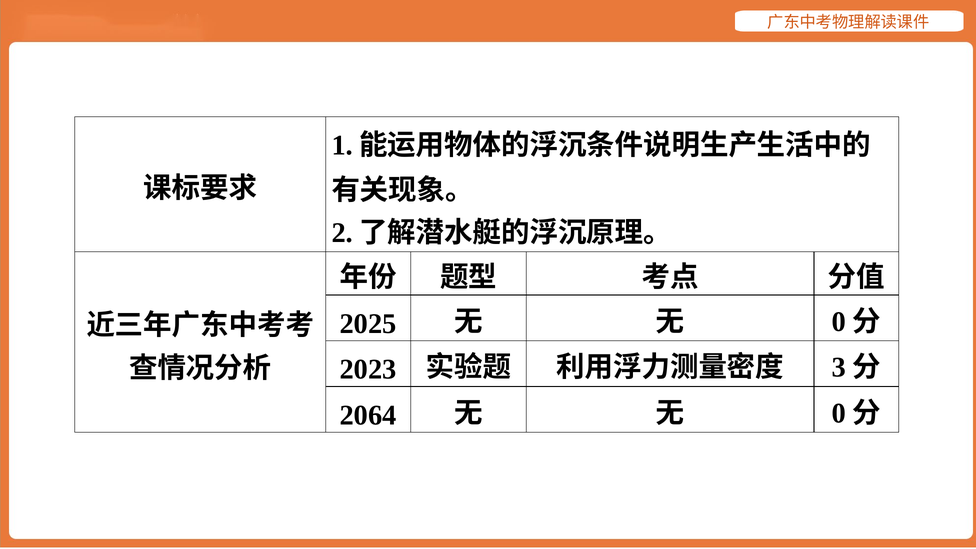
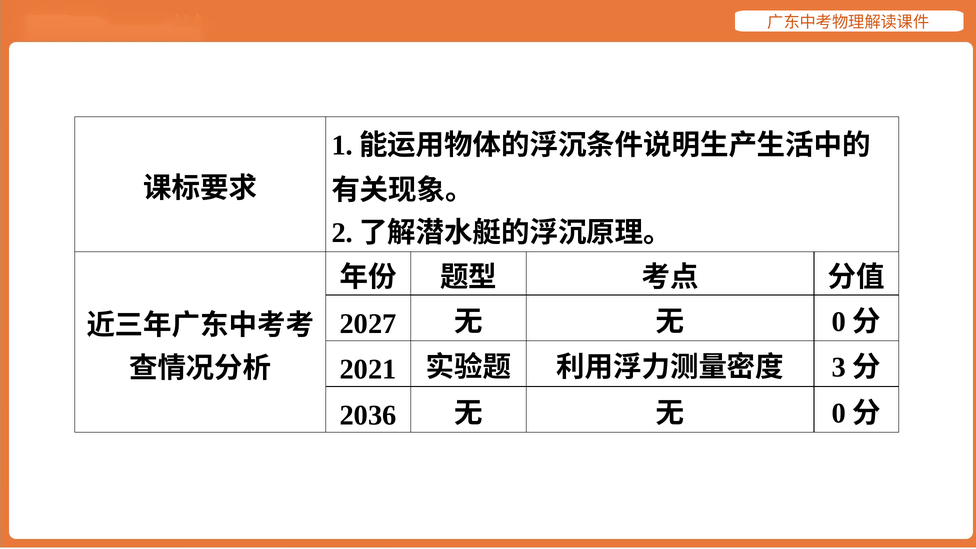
2025: 2025 -> 2027
2023: 2023 -> 2021
2064: 2064 -> 2036
